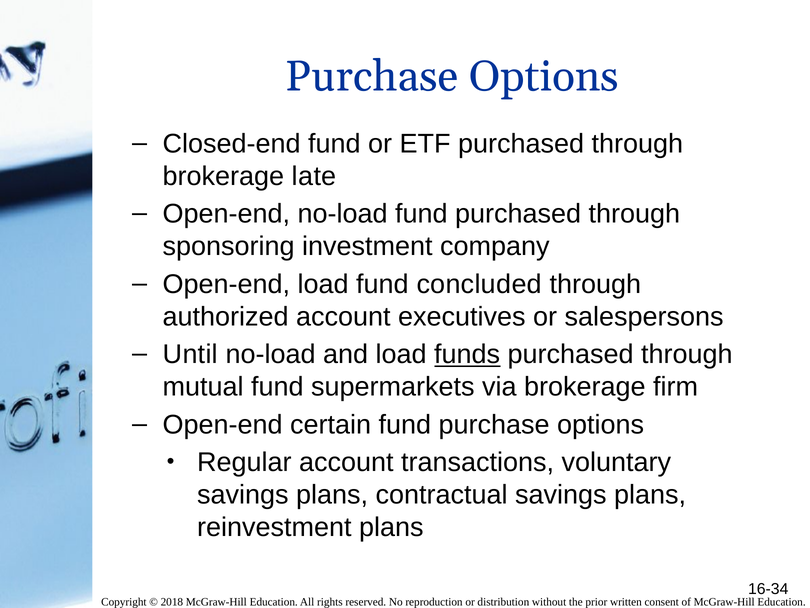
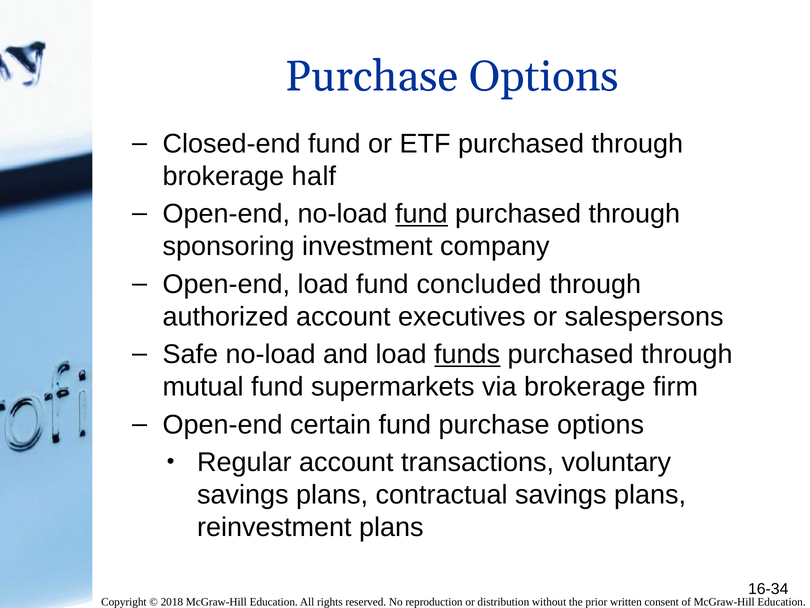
late: late -> half
fund at (422, 214) underline: none -> present
Until: Until -> Safe
